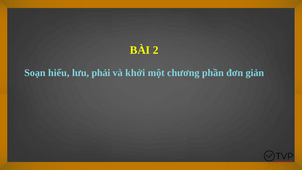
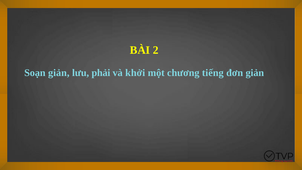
Soạn hiểu: hiểu -> giản
phần: phần -> tiếng
